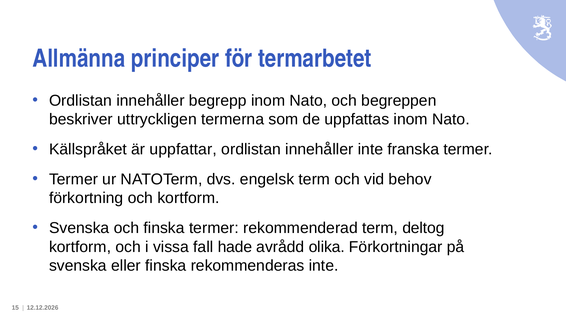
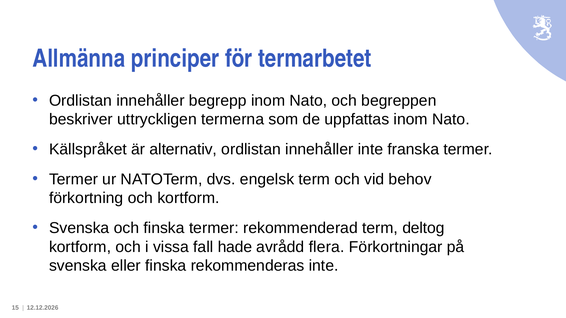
uppfattar: uppfattar -> alternativ
olika: olika -> flera
